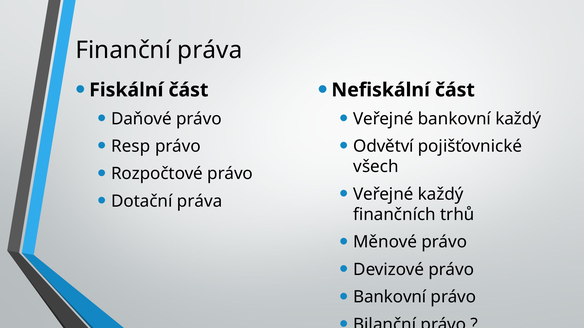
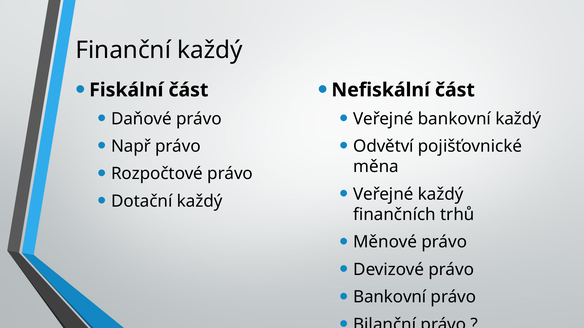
Finanční práva: práva -> každý
Resp: Resp -> Např
všech: všech -> měna
Dotační práva: práva -> každý
